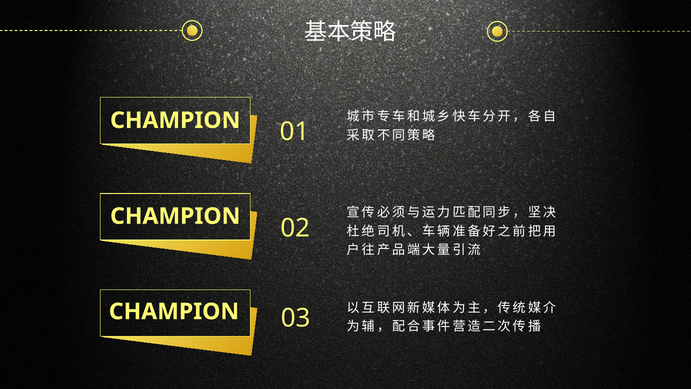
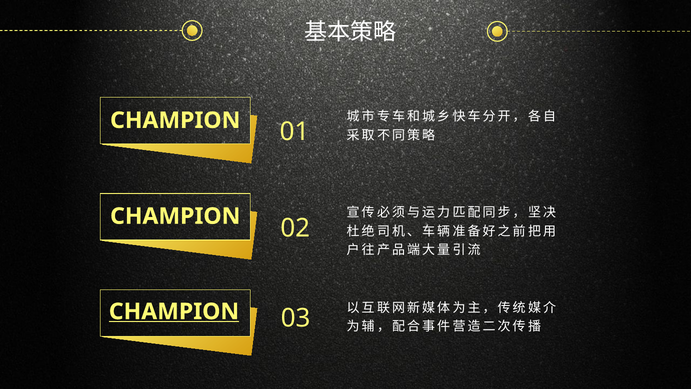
CHAMPION at (174, 311) underline: none -> present
